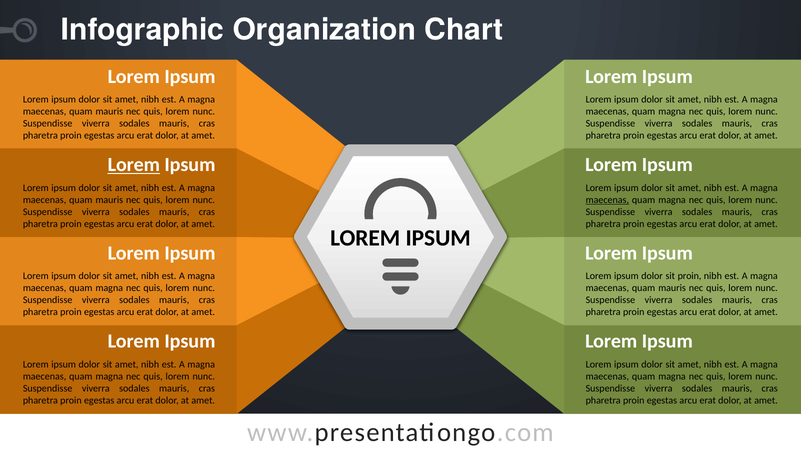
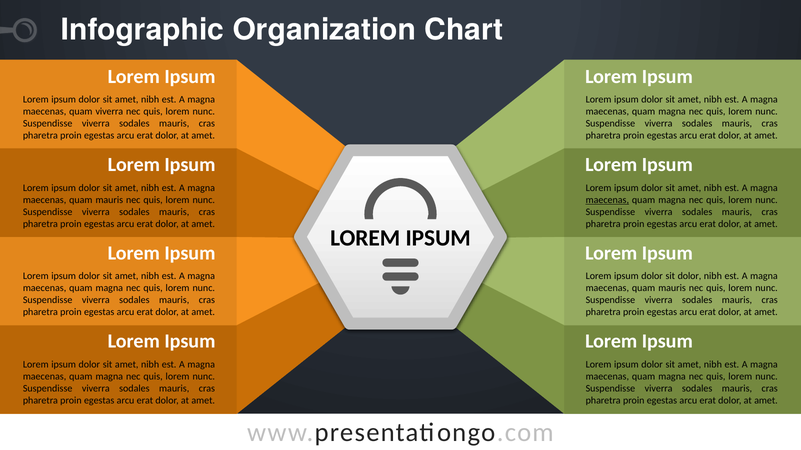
mauris at (109, 112): mauris -> viverra
Lorem at (134, 165) underline: present -> none
sit proin: proin -> dolor
